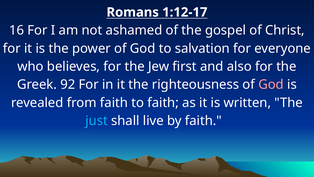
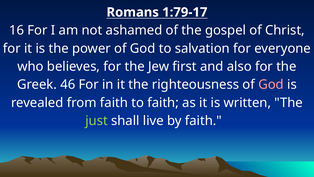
1:12-17: 1:12-17 -> 1:79-17
92: 92 -> 46
just colour: light blue -> light green
